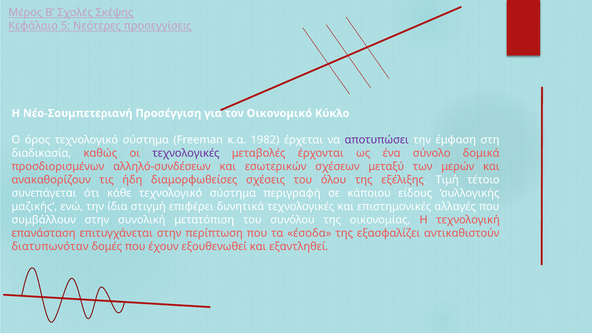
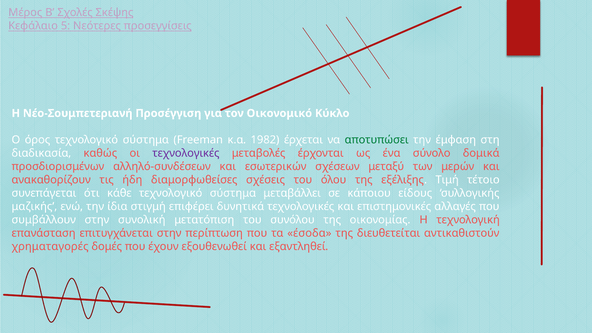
αποτυπώσει colour: purple -> green
περιγραφή: περιγραφή -> μεταβάλλει
εξασφαλίζει: εξασφαλίζει -> διευθετείται
διατυπωνόταν: διατυπωνόταν -> χρηματαγορές
